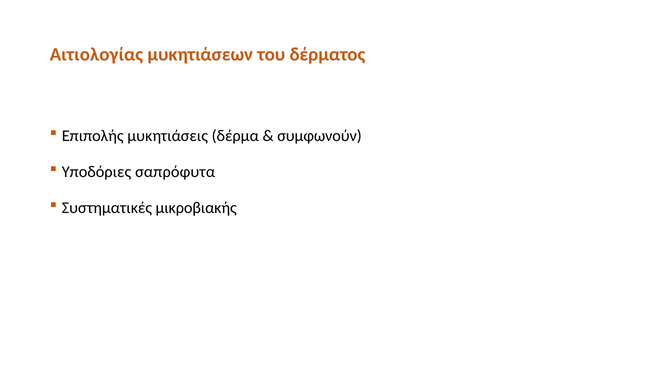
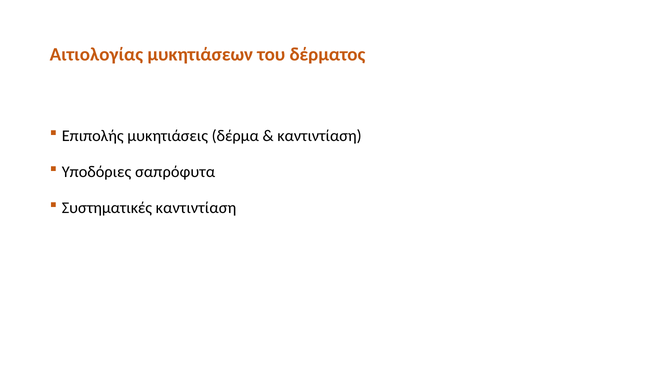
συμφωνούν at (319, 136): συμφωνούν -> καντιντίαση
Συστηματικές μικροβιακής: μικροβιακής -> καντιντίαση
